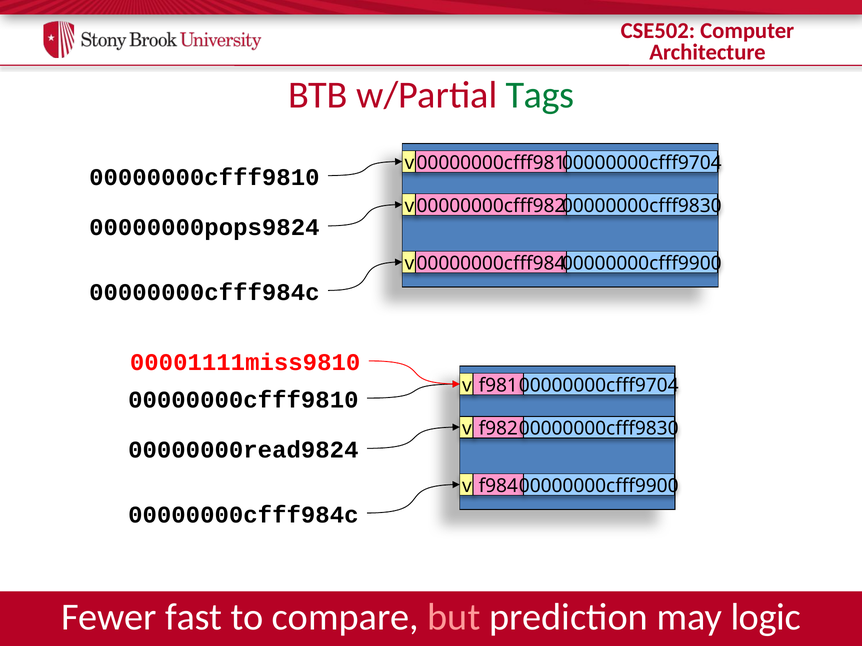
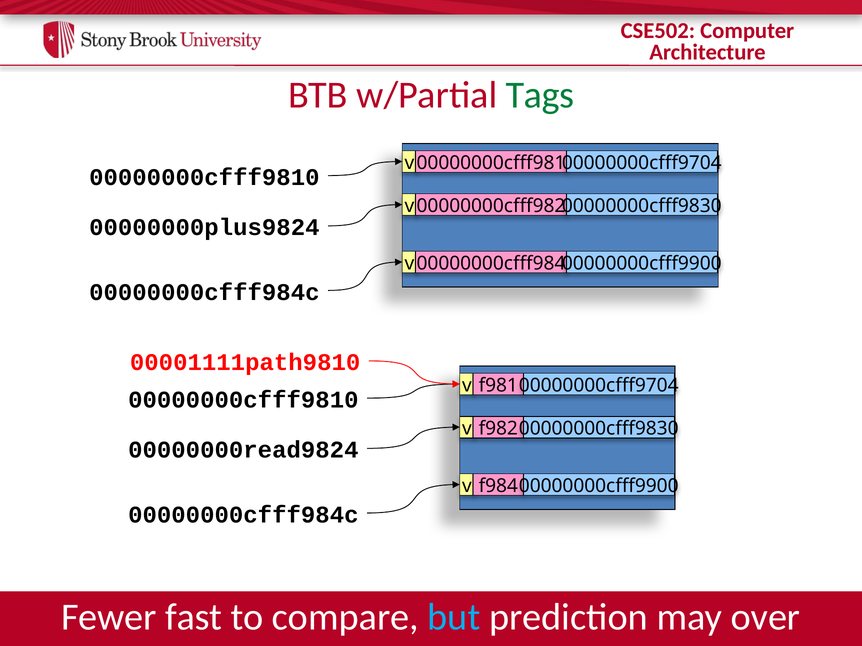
00000000pops9824: 00000000pops9824 -> 00000000plus9824
00001111miss9810: 00001111miss9810 -> 00001111path9810
but colour: pink -> light blue
logic: logic -> over
